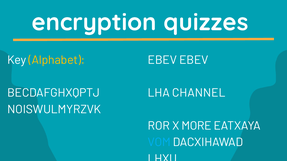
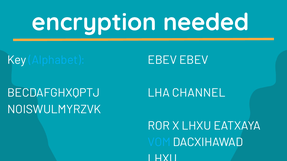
quizzes: quizzes -> needed
Alphabet colour: yellow -> light blue
X MORE: MORE -> LHXU
